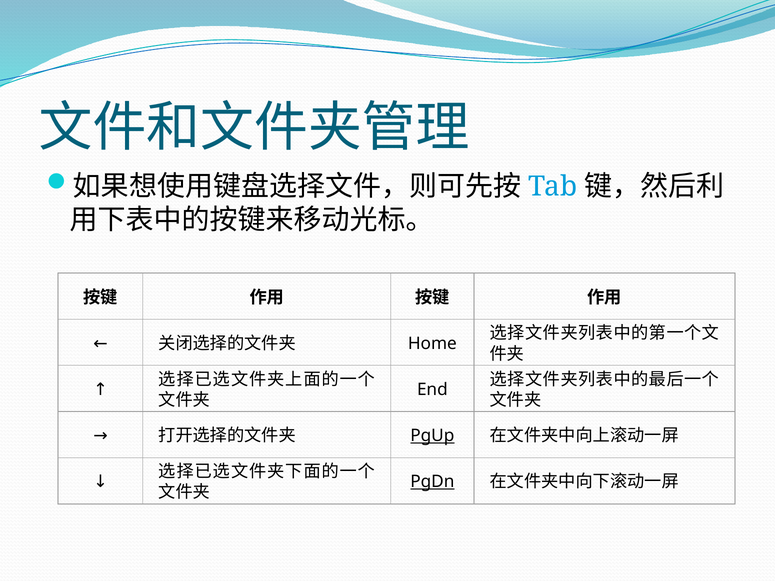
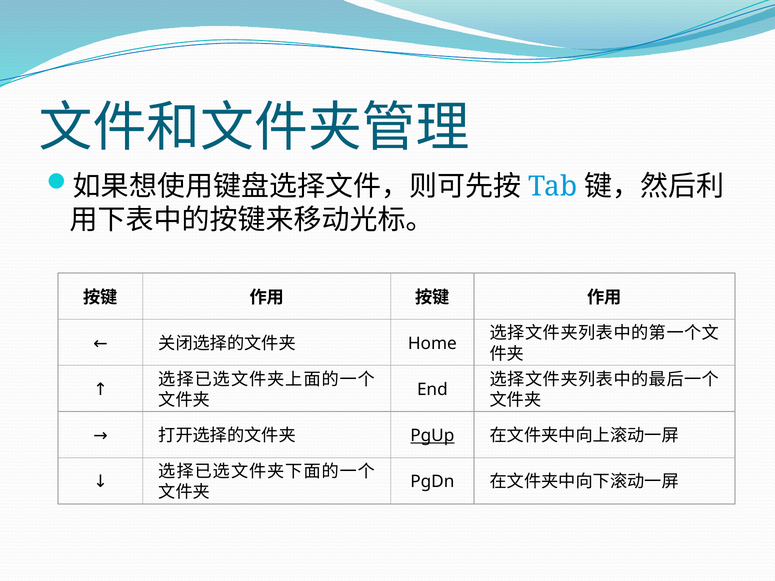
PgDn underline: present -> none
